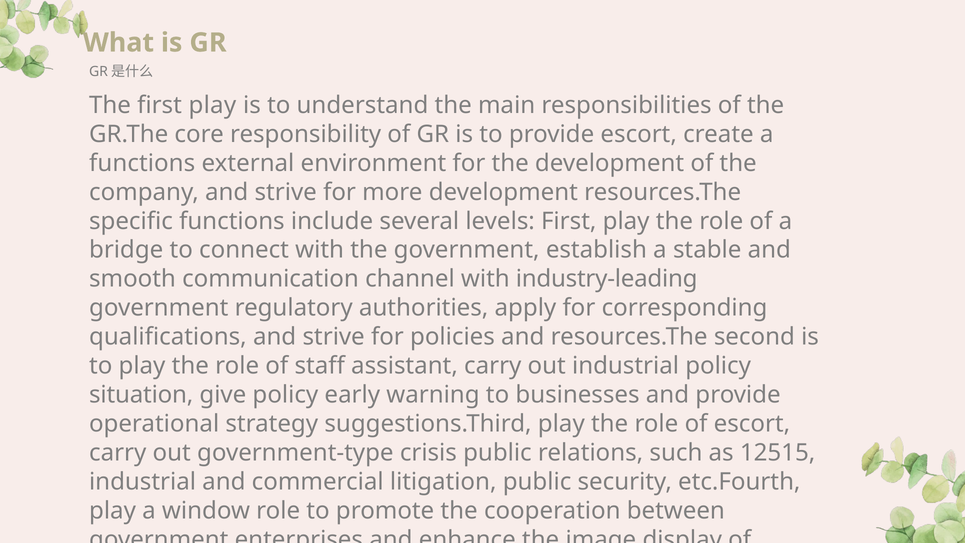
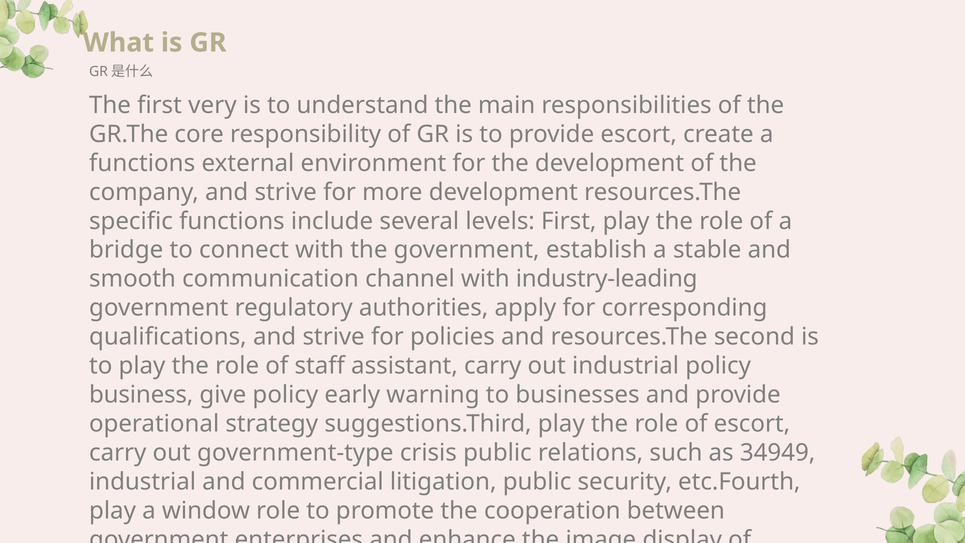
The first play: play -> very
situation: situation -> business
12515: 12515 -> 34949
